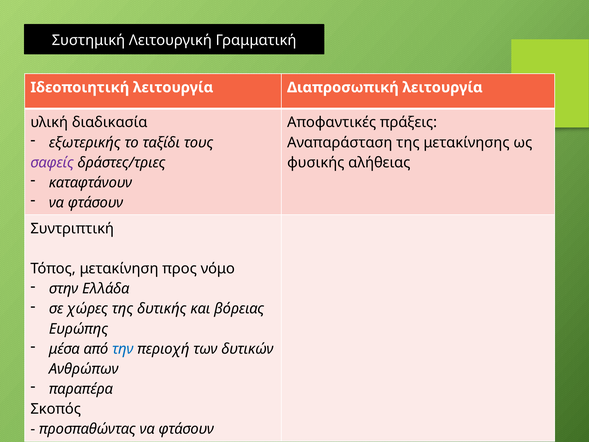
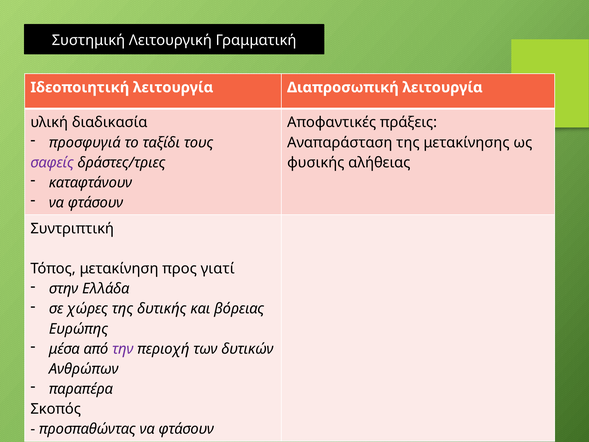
εξωτερικής: εξωτερικής -> προσφυγιά
νόμο: νόμο -> γιατί
την colour: blue -> purple
